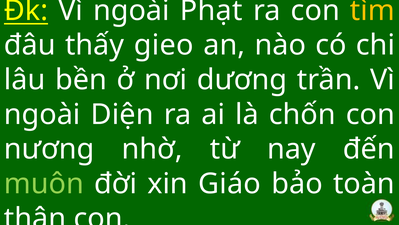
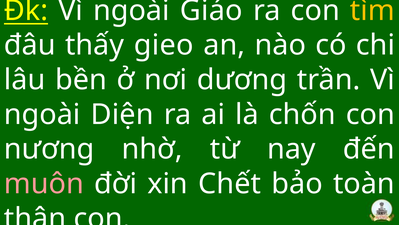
Phạt: Phạt -> Giáo
muôn colour: light green -> pink
Giáo: Giáo -> Chết
